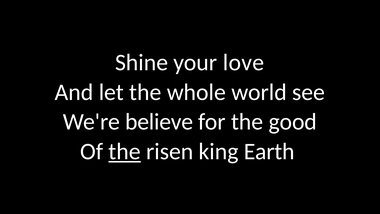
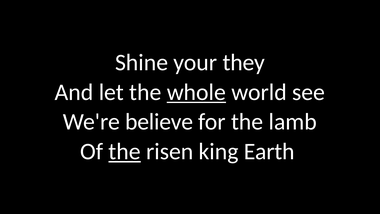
love: love -> they
whole underline: none -> present
good: good -> lamb
